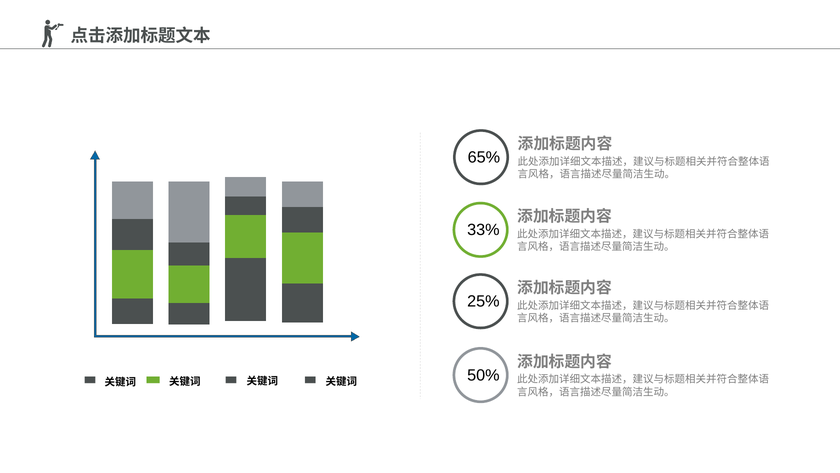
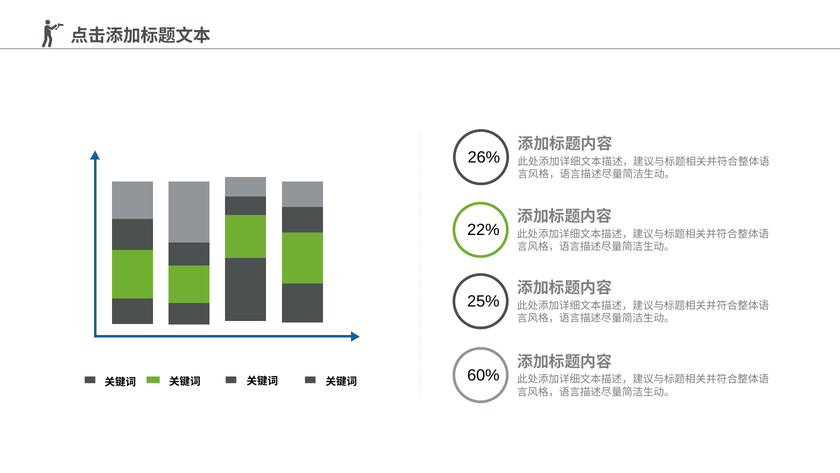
65%: 65% -> 26%
33%: 33% -> 22%
50%: 50% -> 60%
